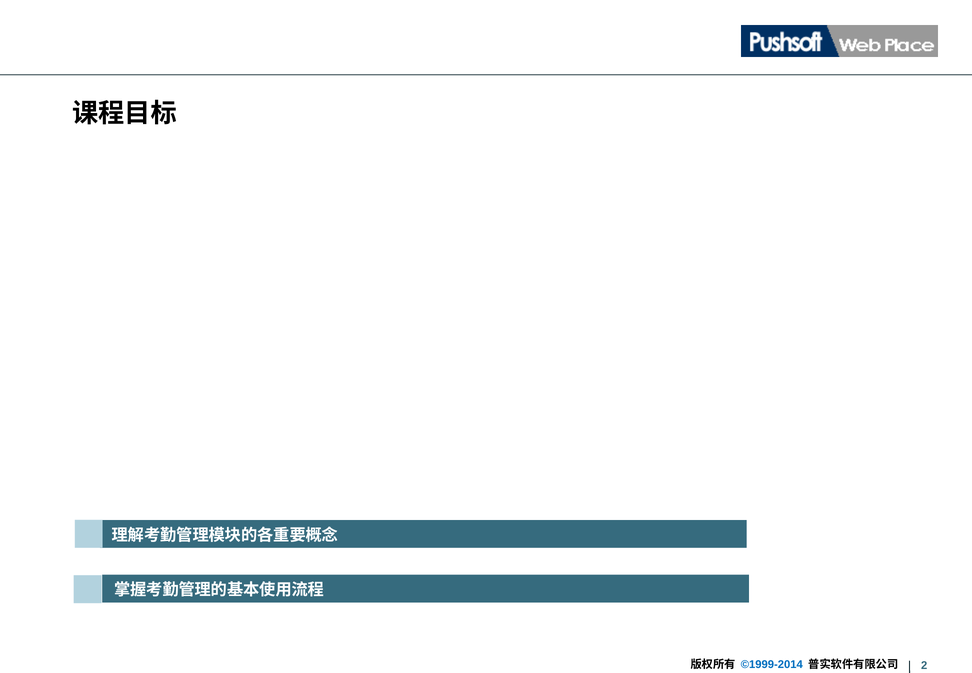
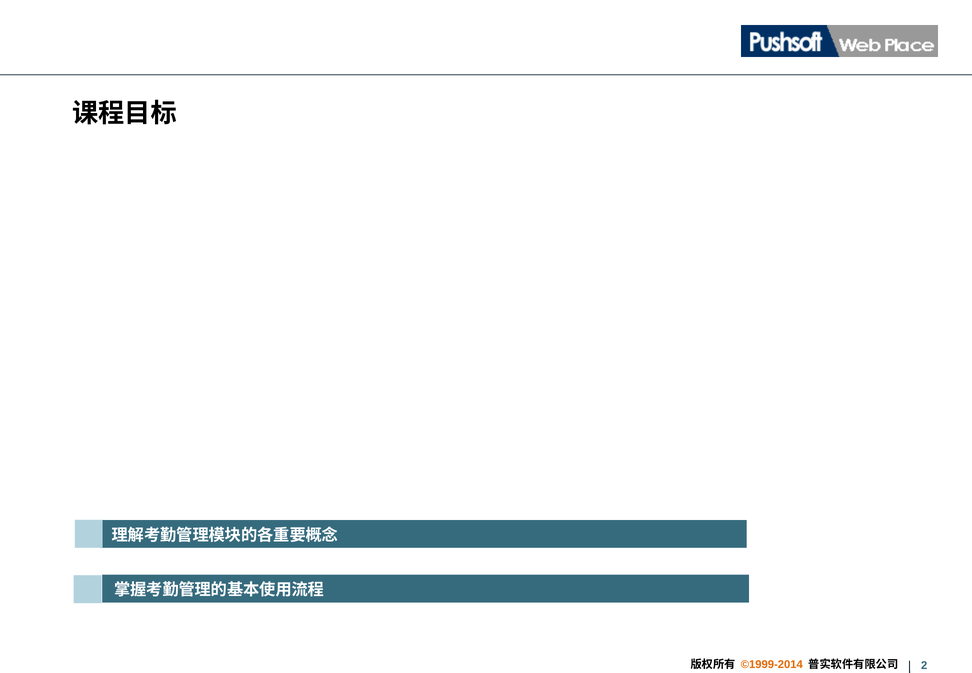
©1999-2014 colour: blue -> orange
